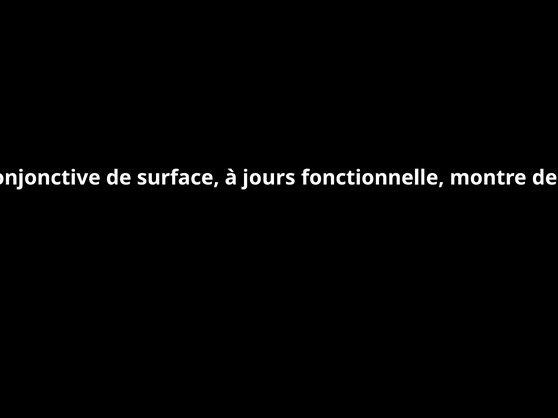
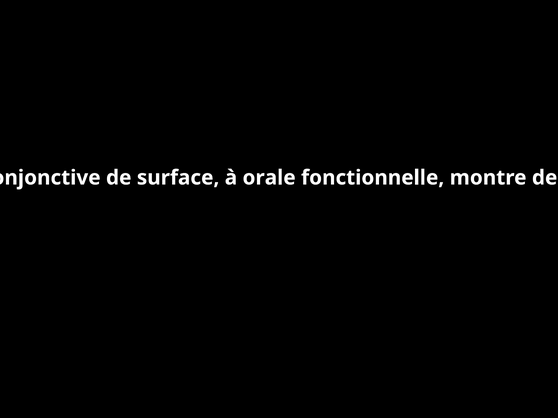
jours: jours -> orale
